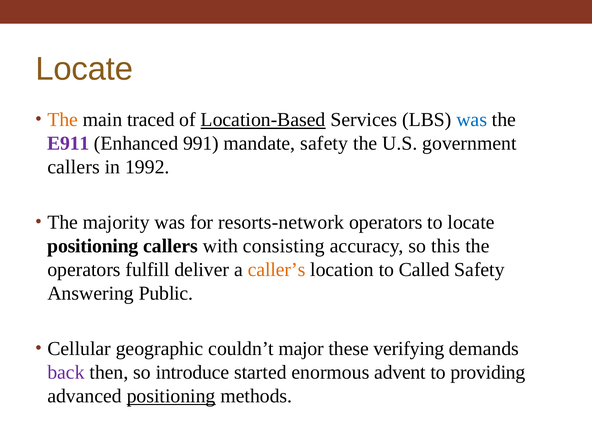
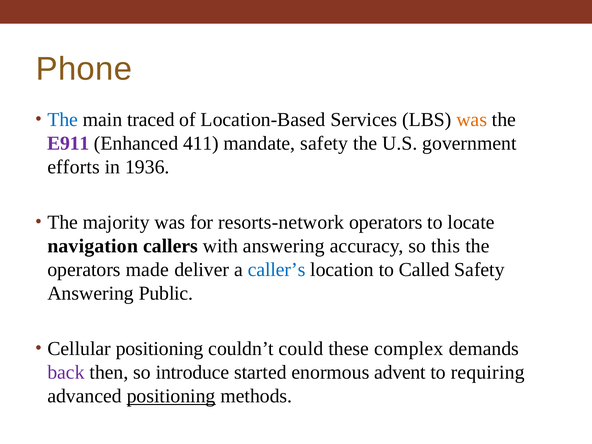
Locate at (84, 69): Locate -> Phone
The at (63, 120) colour: orange -> blue
Location-Based underline: present -> none
was at (472, 120) colour: blue -> orange
991: 991 -> 411
callers at (74, 167): callers -> efforts
1992: 1992 -> 1936
positioning at (93, 246): positioning -> navigation
with consisting: consisting -> answering
fulfill: fulfill -> made
caller’s colour: orange -> blue
Cellular geographic: geographic -> positioning
major: major -> could
verifying: verifying -> complex
providing: providing -> requiring
